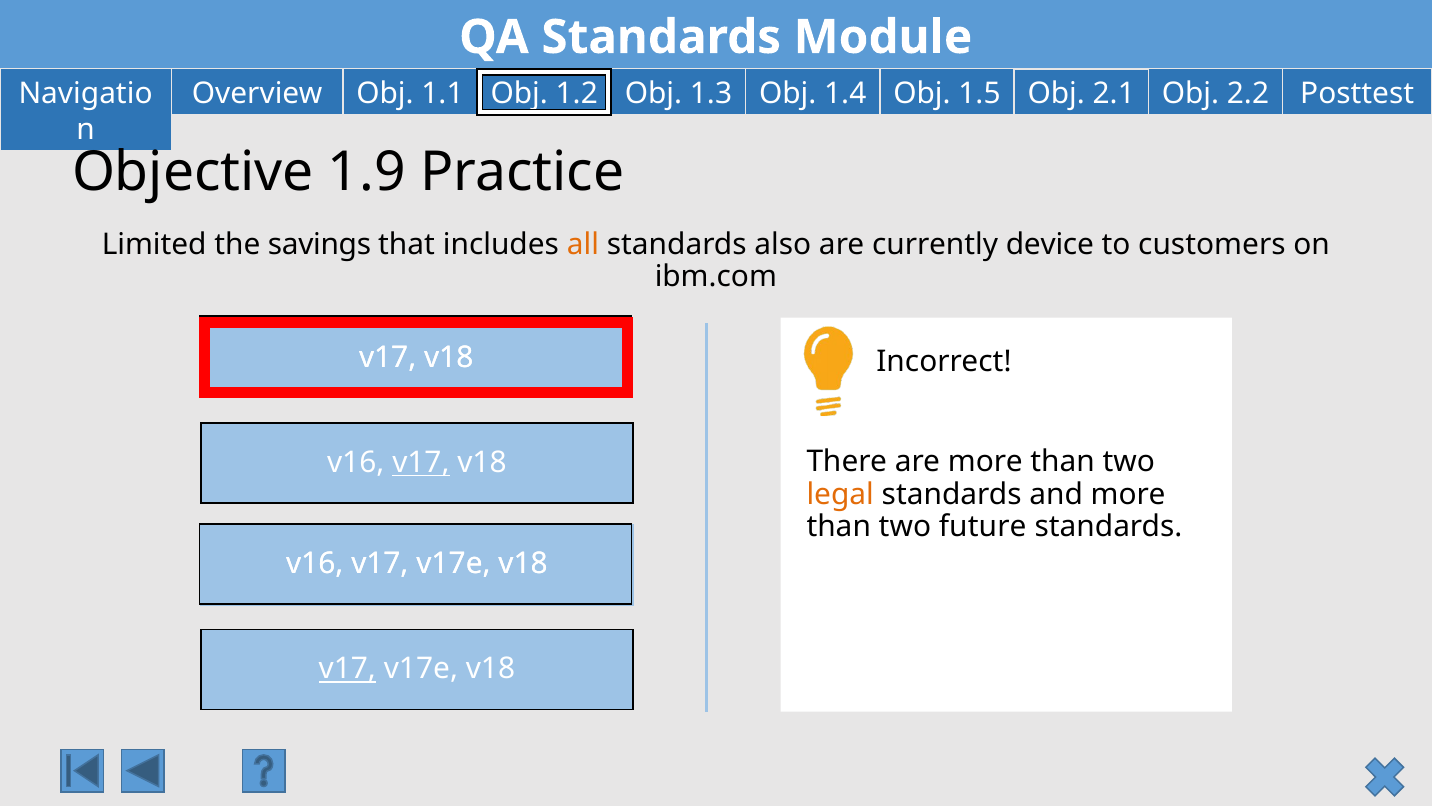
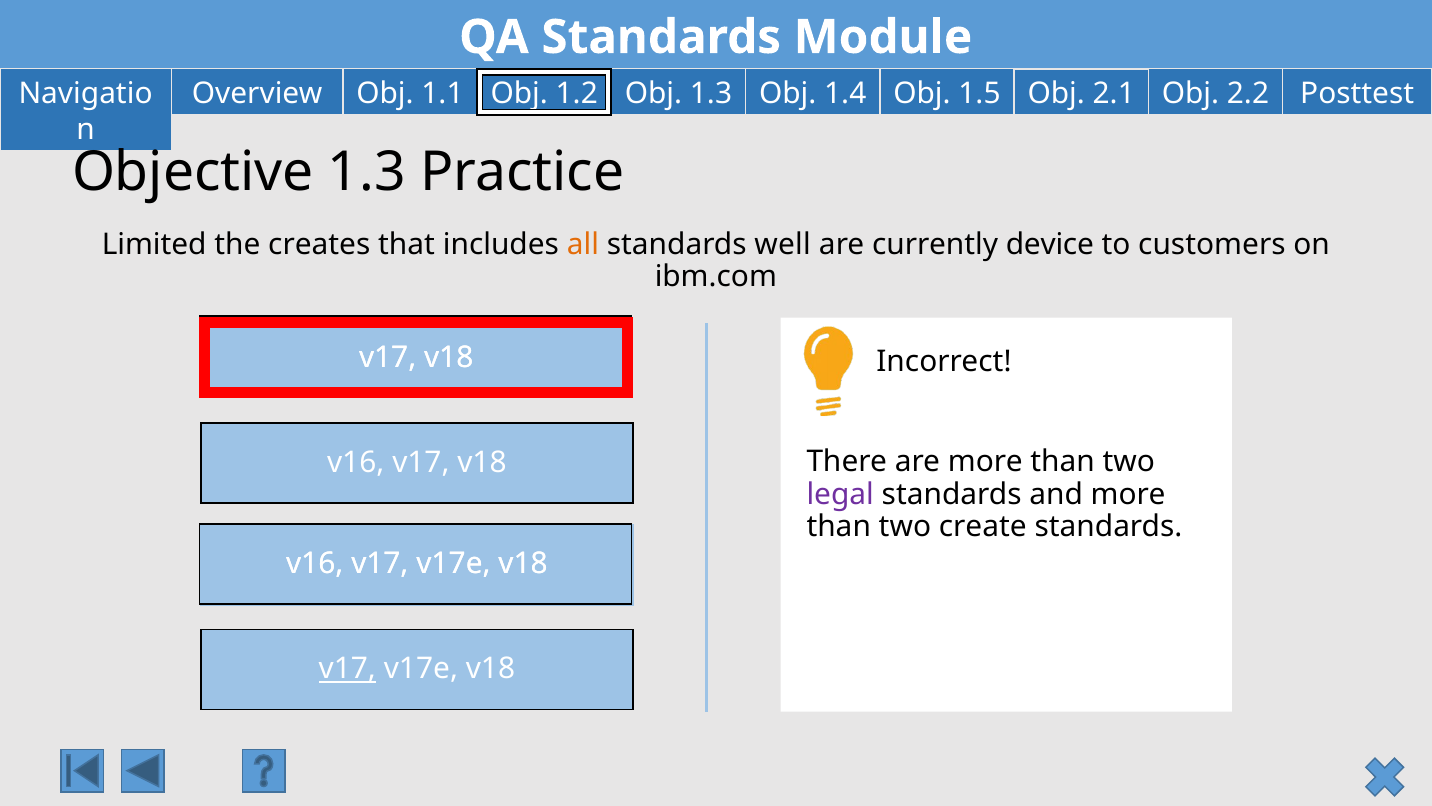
Objective 1.9: 1.9 -> 1.3
savings: savings -> creates
also: also -> well
v17 at (421, 462) underline: present -> none
legal colour: orange -> purple
future: future -> create
